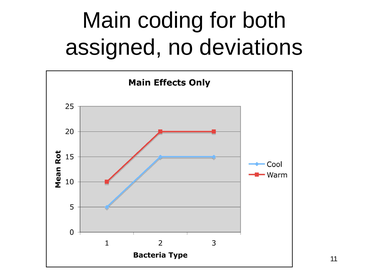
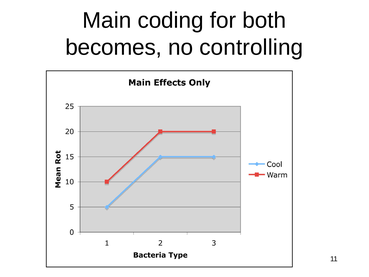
assigned: assigned -> becomes
deviations: deviations -> controlling
